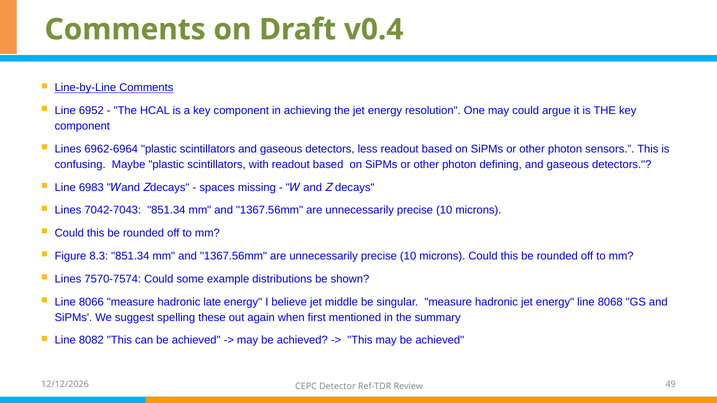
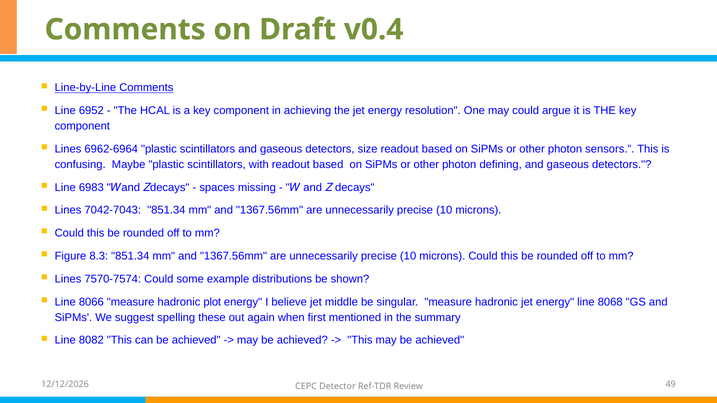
less: less -> size
late: late -> plot
